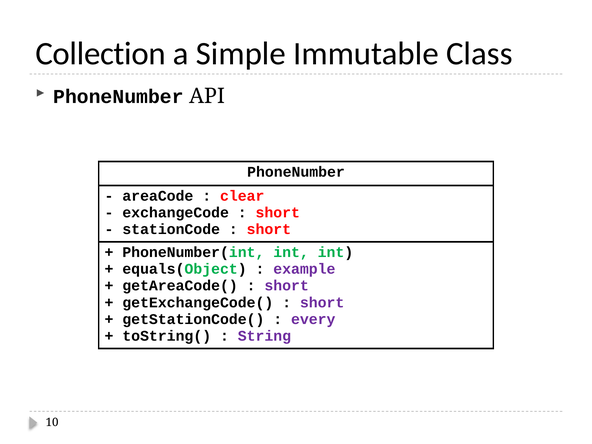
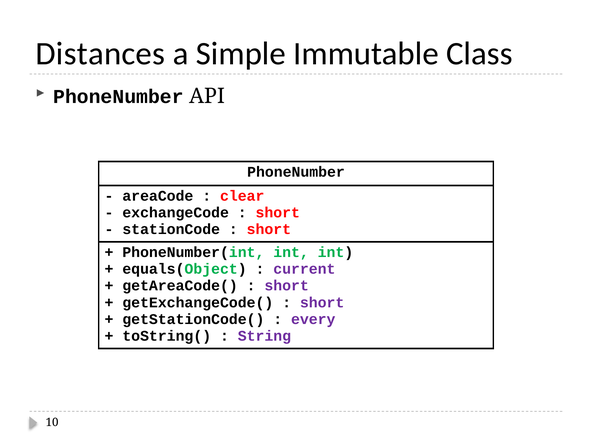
Collection: Collection -> Distances
example: example -> current
